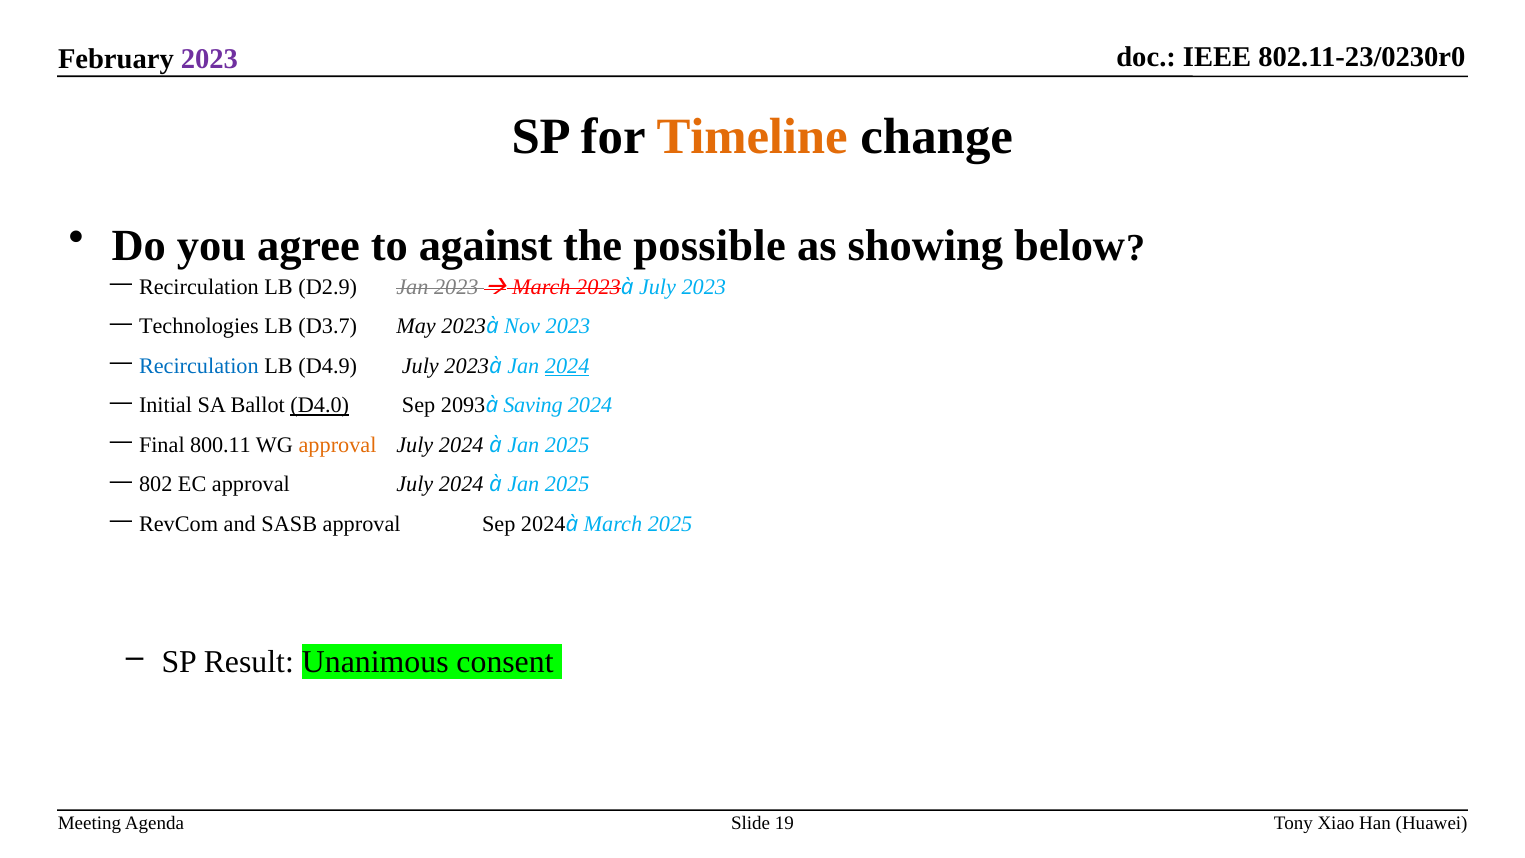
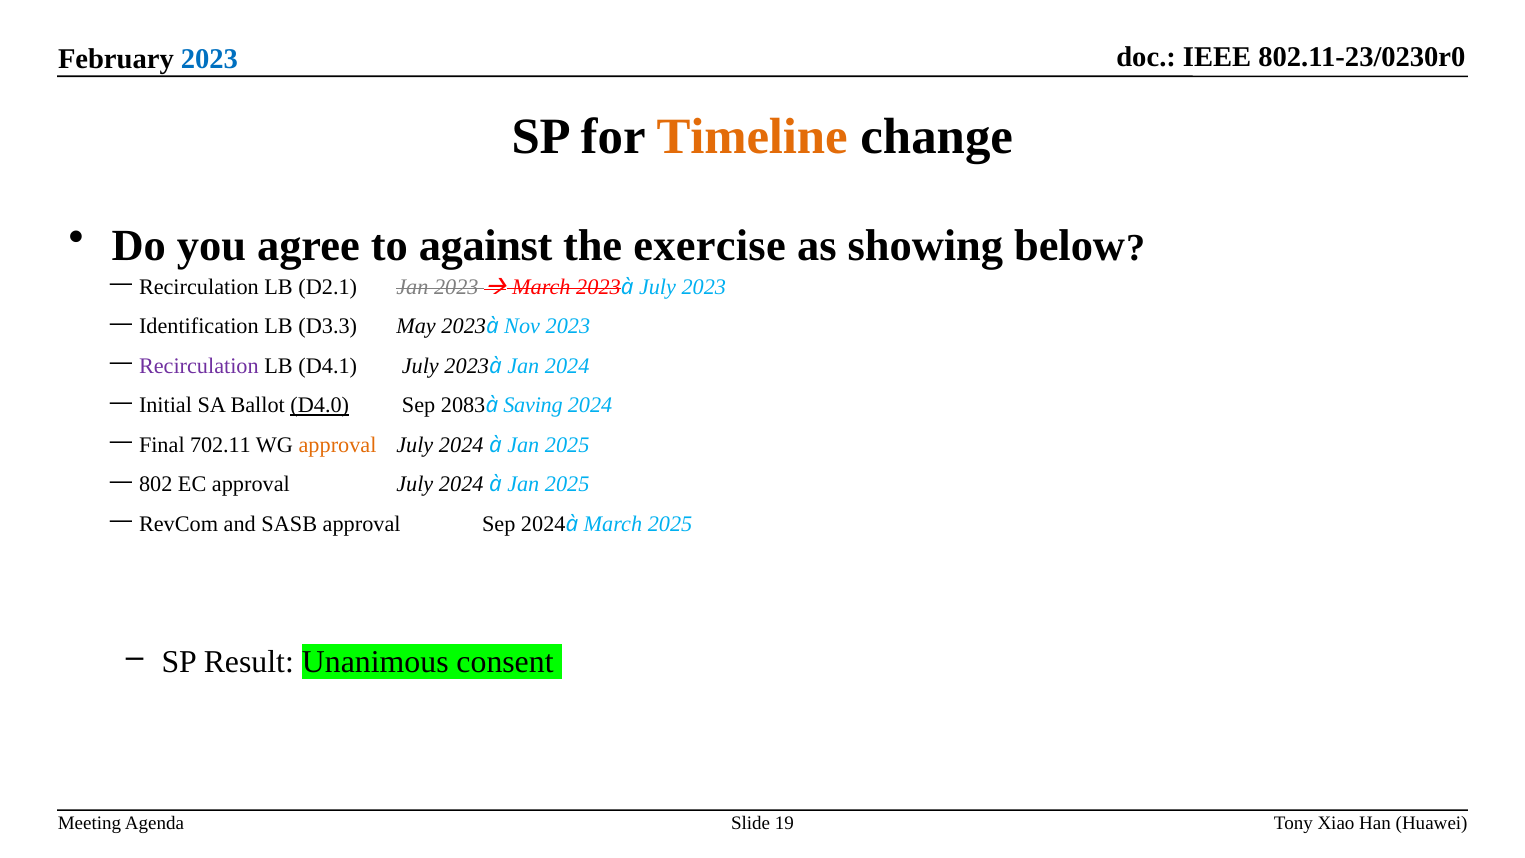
2023 at (209, 59) colour: purple -> blue
possible: possible -> exercise
D2.9: D2.9 -> D2.1
Technologies: Technologies -> Identification
D3.7: D3.7 -> D3.3
Recirculation at (199, 366) colour: blue -> purple
D4.9: D4.9 -> D4.1
2024 at (567, 366) underline: present -> none
2093: 2093 -> 2083
800.11: 800.11 -> 702.11
